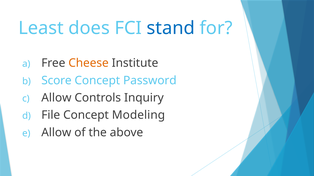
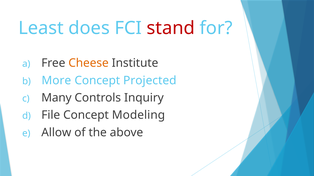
stand colour: blue -> red
Score: Score -> More
Password: Password -> Projected
Allow at (56, 98): Allow -> Many
